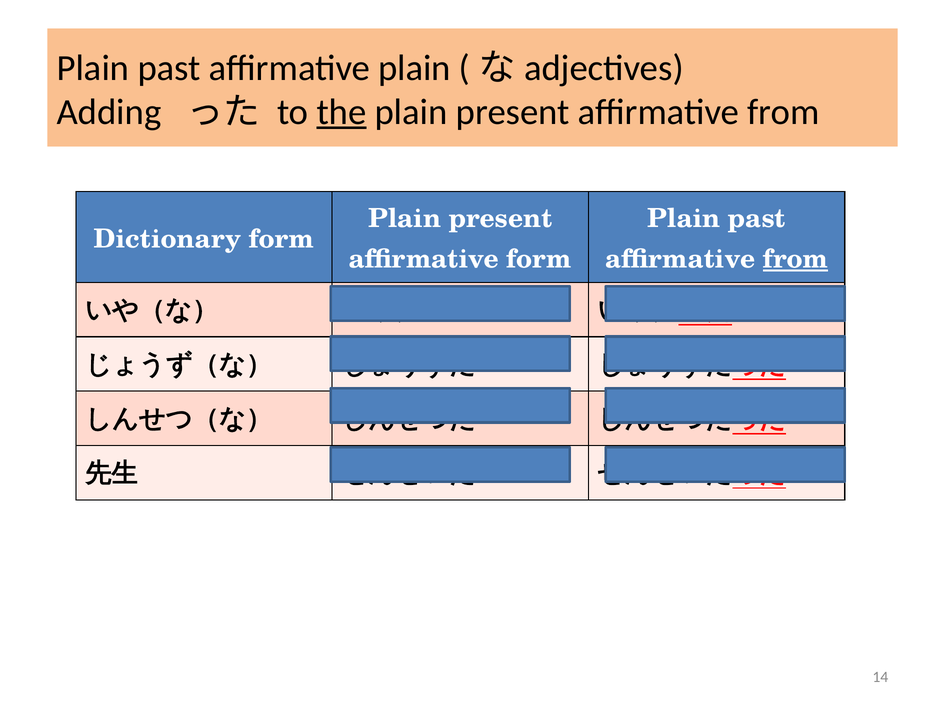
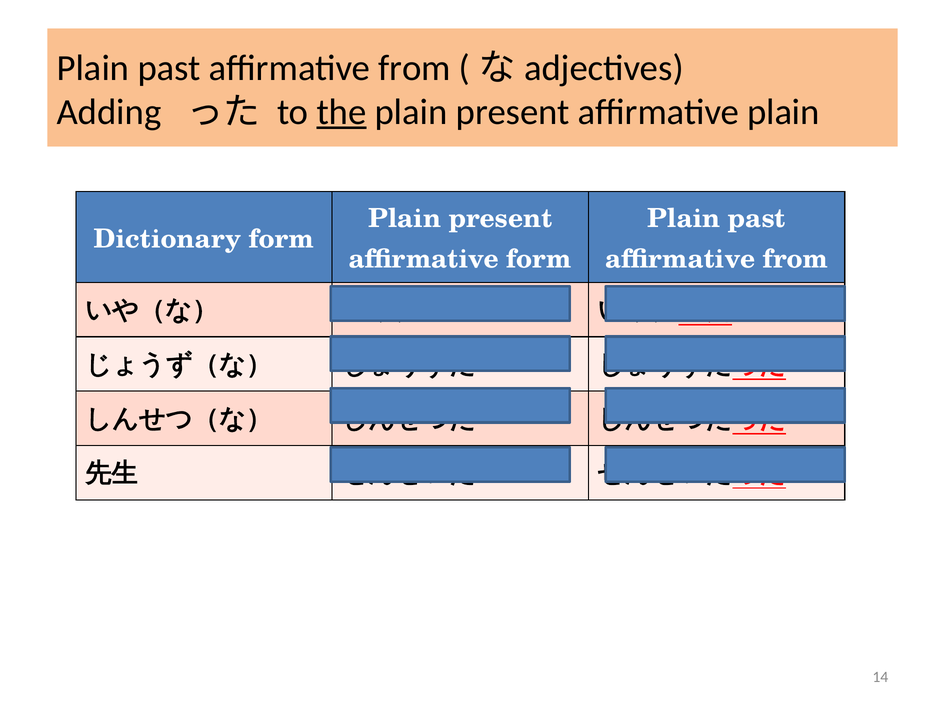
plain at (414, 68): plain -> from
present affirmative from: from -> plain
from at (795, 259) underline: present -> none
